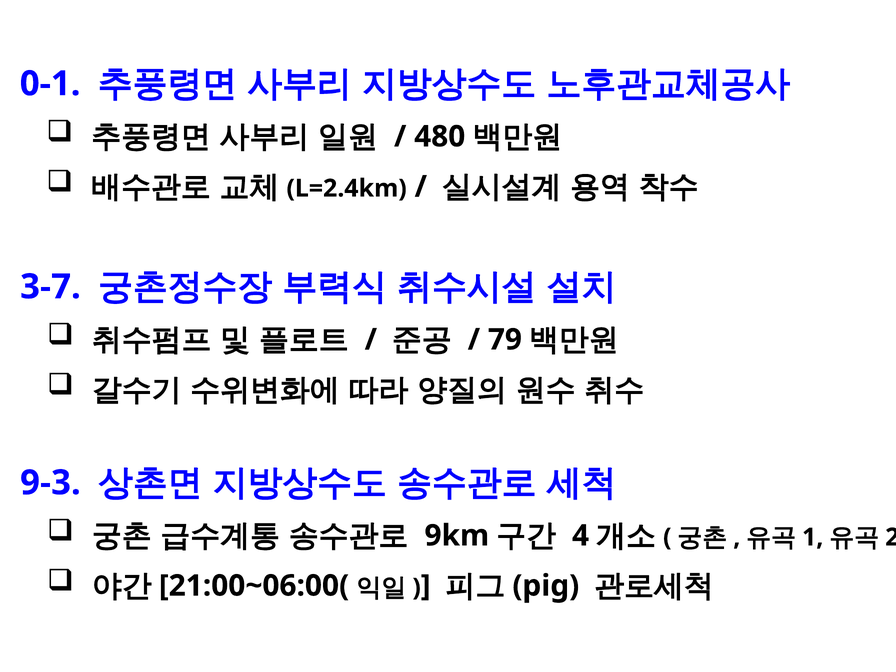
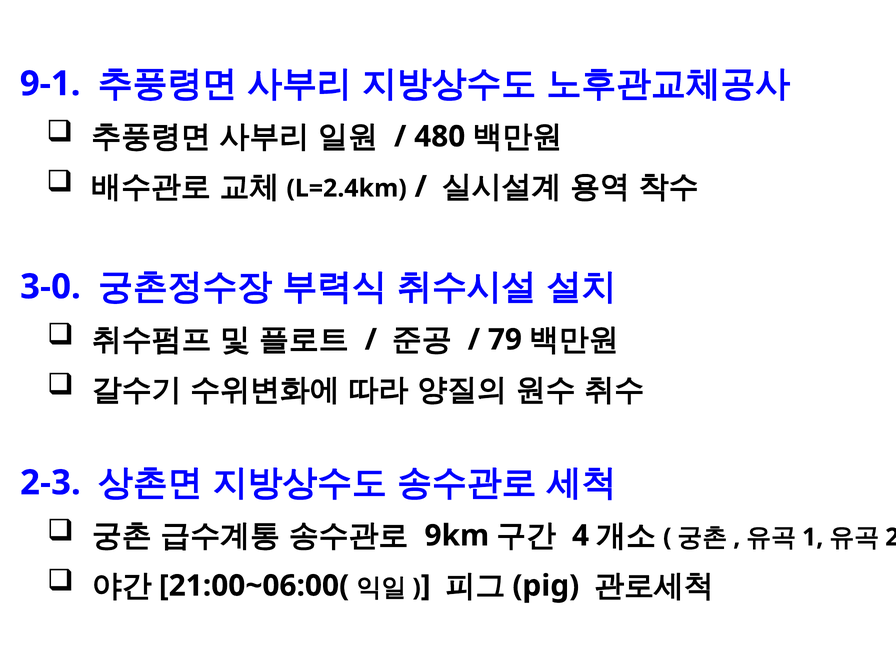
0-1: 0-1 -> 9-1
3-7: 3-7 -> 3-0
9-3: 9-3 -> 2-3
